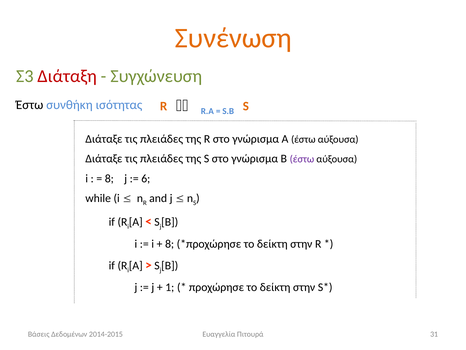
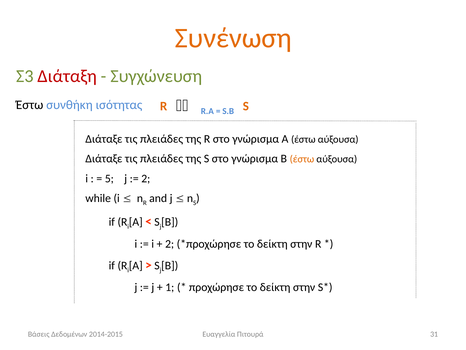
έστω at (302, 159) colour: purple -> orange
8 at (109, 178): 8 -> 5
6 at (146, 178): 6 -> 2
8 at (170, 244): 8 -> 2
